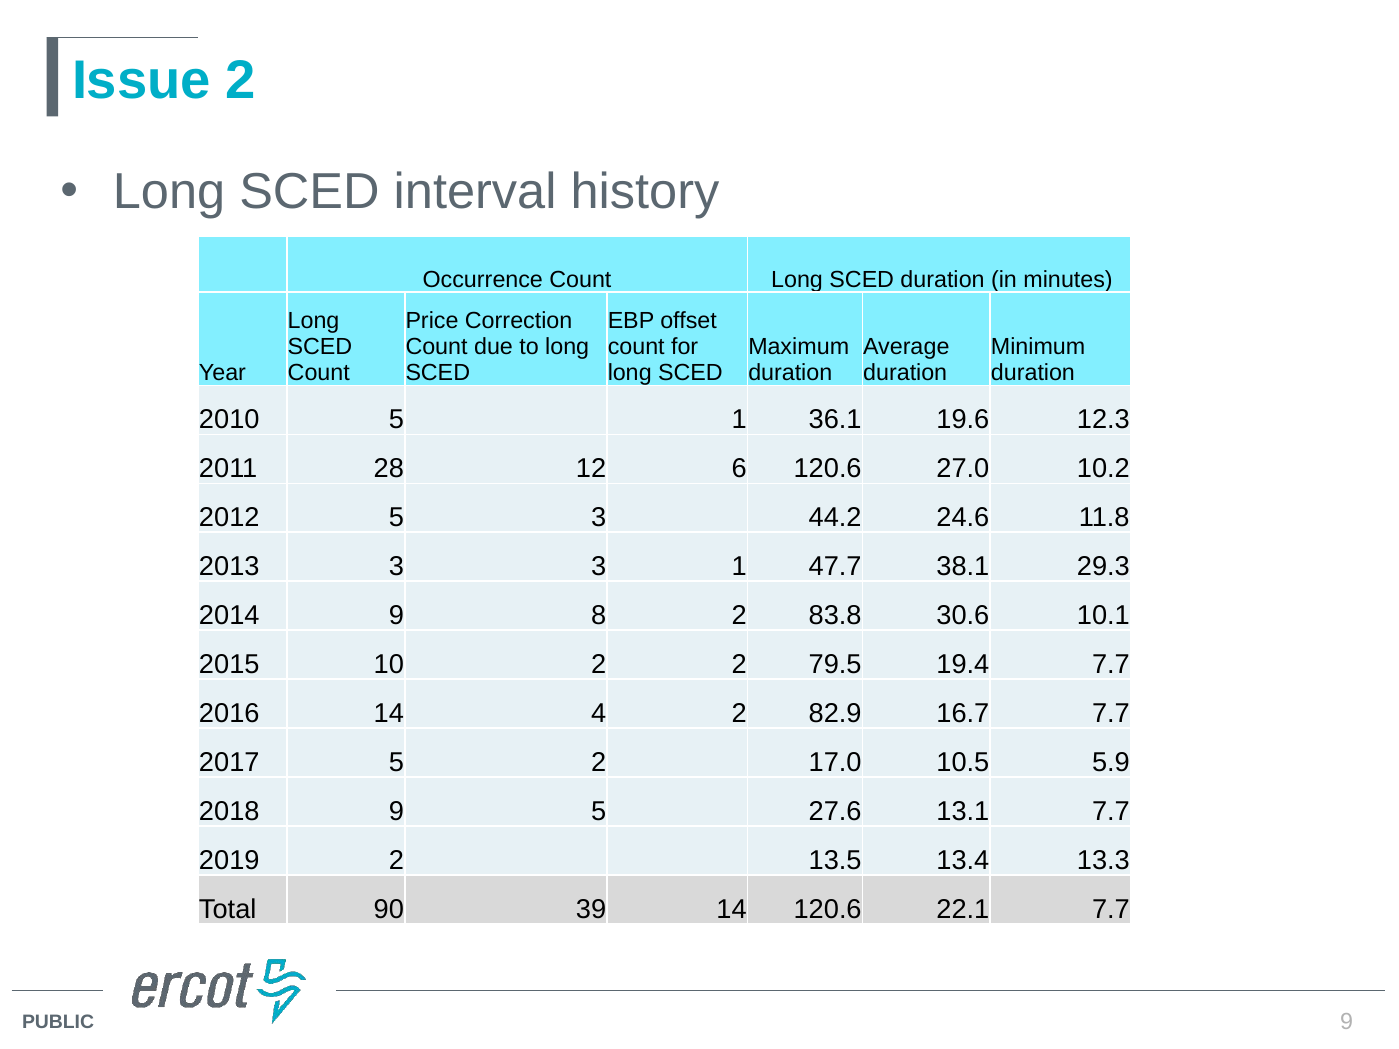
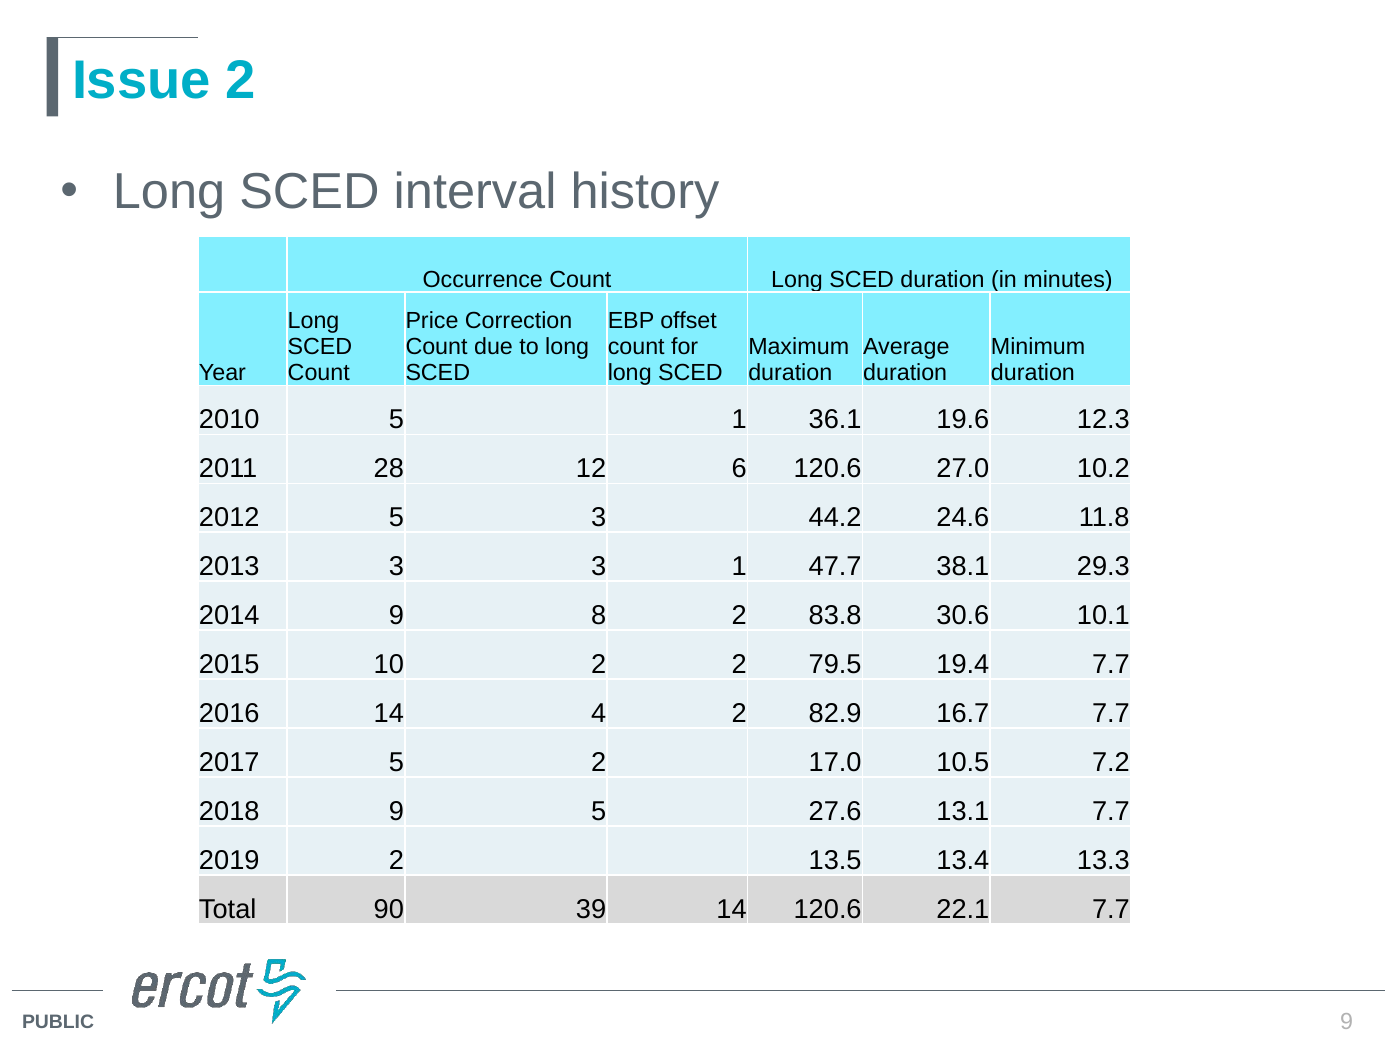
5.9: 5.9 -> 7.2
